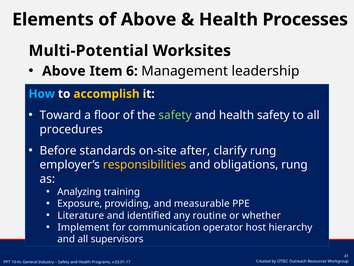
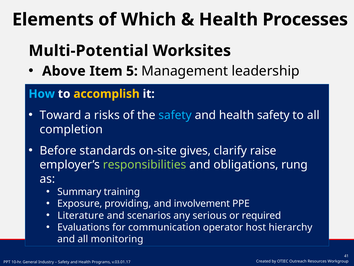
of Above: Above -> Which
6: 6 -> 5
floor: floor -> risks
safety at (175, 115) colour: light green -> light blue
procedures: procedures -> completion
after: after -> gives
clarify rung: rung -> raise
responsibilities colour: yellow -> light green
Analyzing: Analyzing -> Summary
measurable: measurable -> involvement
identified: identified -> scenarios
routine: routine -> serious
whether: whether -> required
Implement: Implement -> Evaluations
supervisors: supervisors -> monitoring
